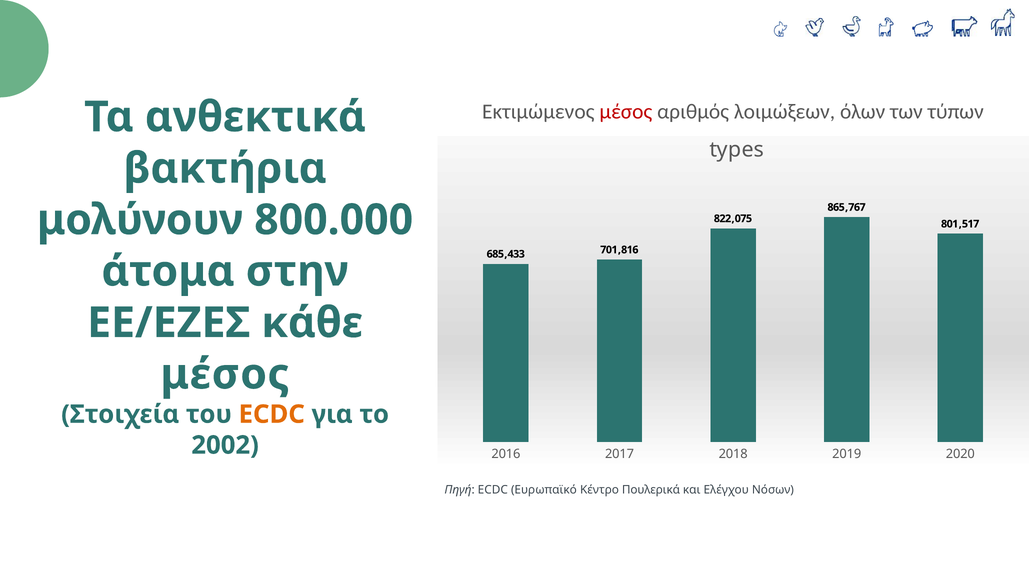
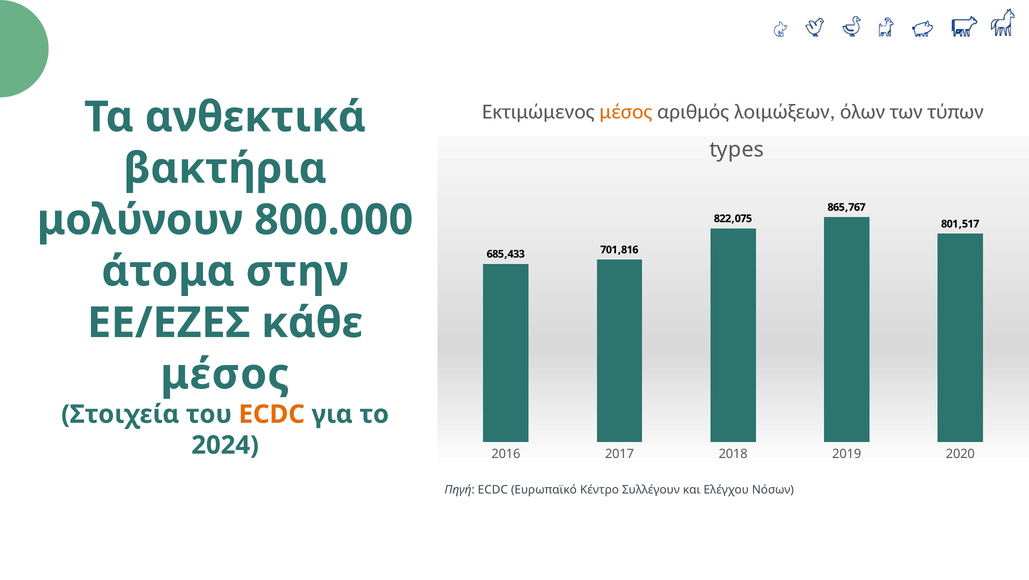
μέσος at (626, 112) colour: red -> orange
2002: 2002 -> 2024
Πουλερικά: Πουλερικά -> Συλλέγουν
